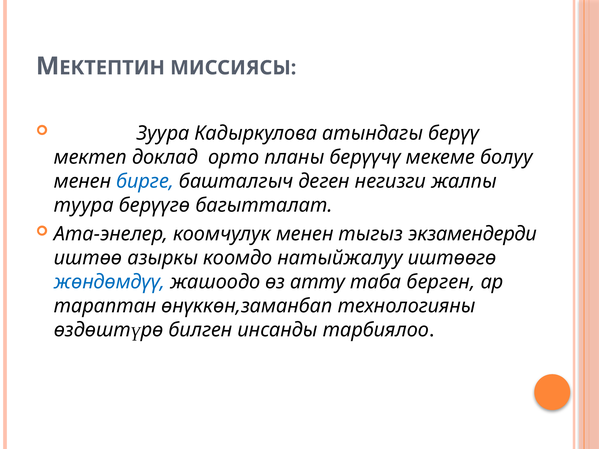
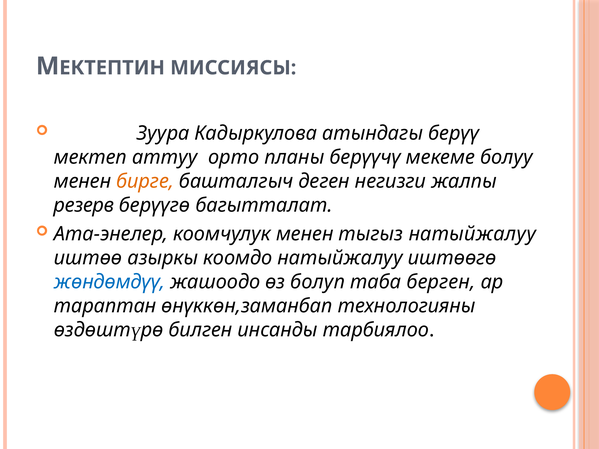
доклад: доклад -> аттуу
бирге colour: blue -> orange
туура: туура -> резерв
тыгыз экзамендерди: экзамендерди -> натыйжалуу
атту: атту -> болуп
